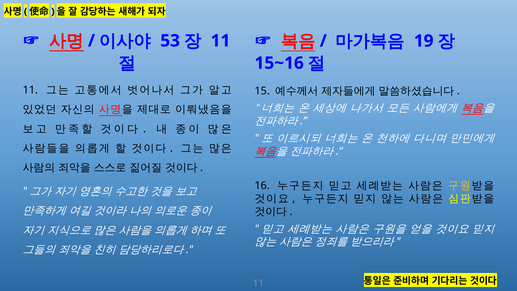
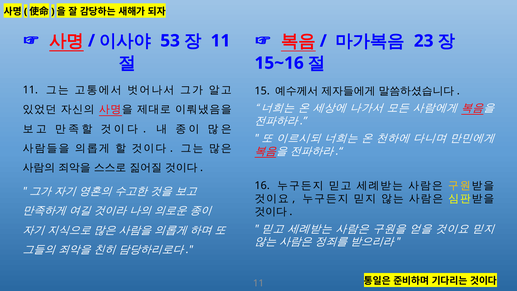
19: 19 -> 23
